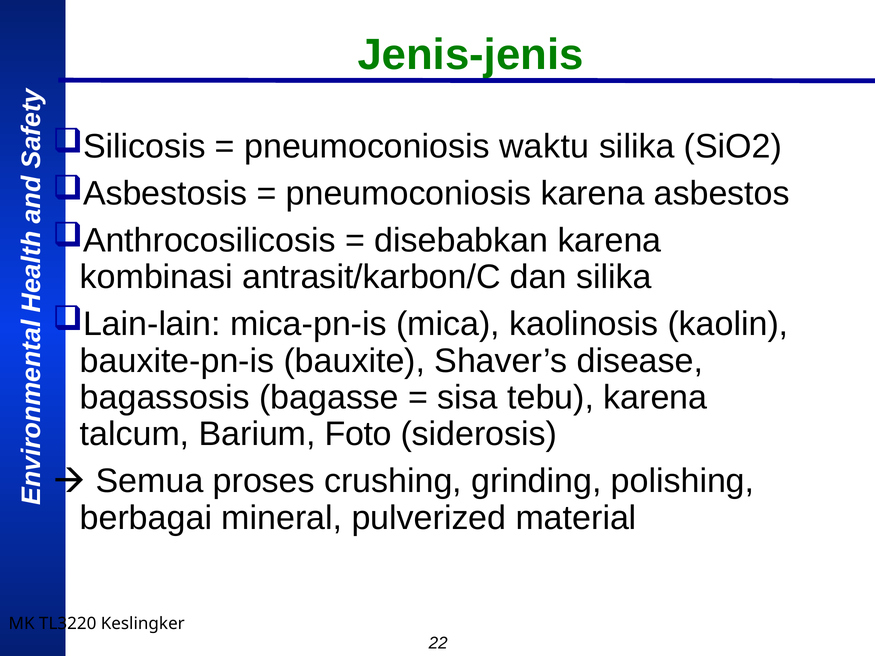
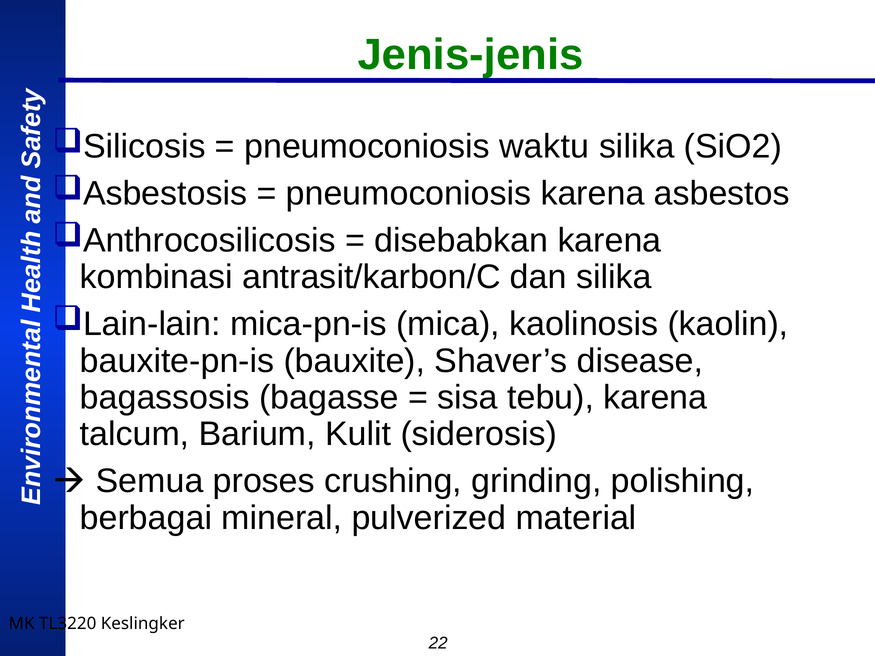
Foto: Foto -> Kulit
